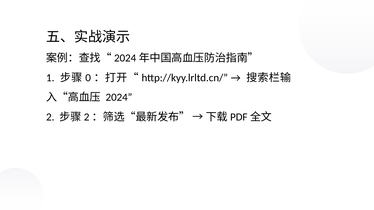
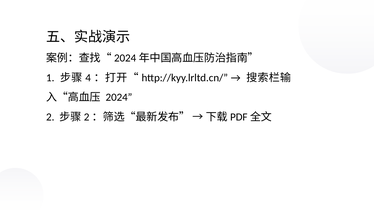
0: 0 -> 4
